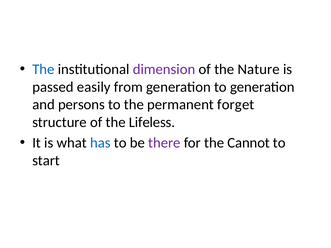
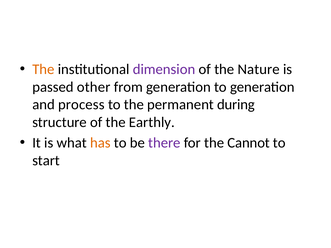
The at (43, 69) colour: blue -> orange
easily: easily -> other
persons: persons -> process
forget: forget -> during
Lifeless: Lifeless -> Earthly
has colour: blue -> orange
